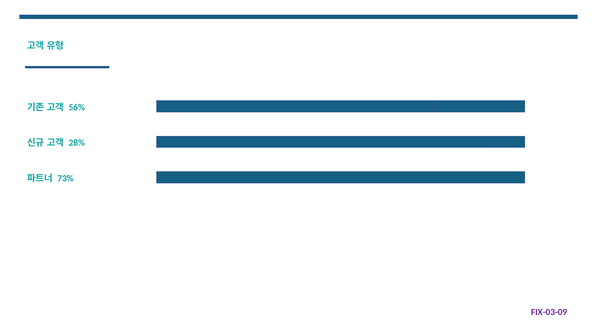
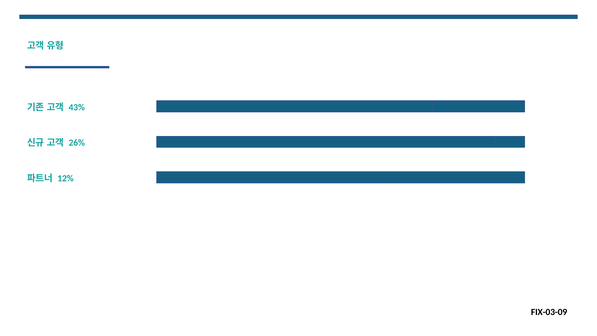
56%: 56% -> 43%
28%: 28% -> 26%
73%: 73% -> 12%
FIX-03-09 colour: purple -> black
